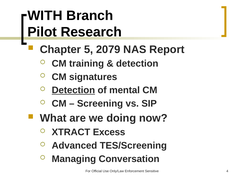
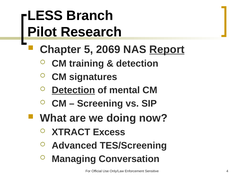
WITH: WITH -> LESS
2079: 2079 -> 2069
Report underline: none -> present
